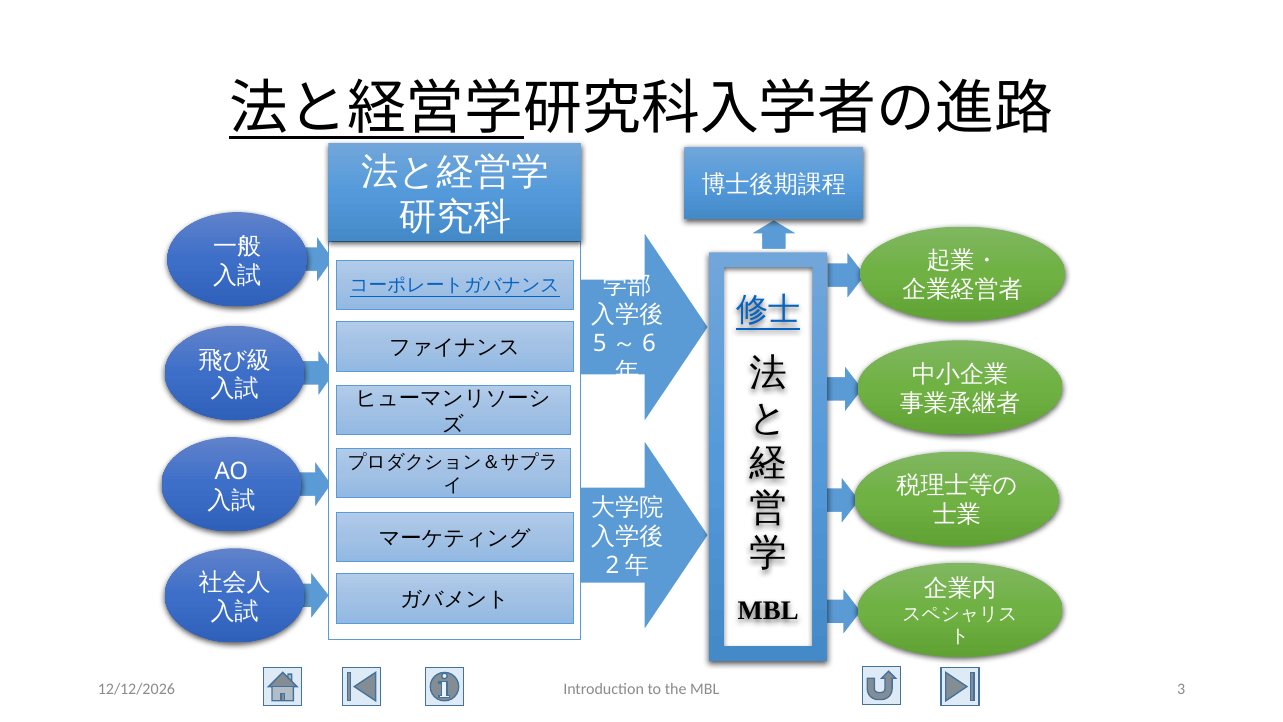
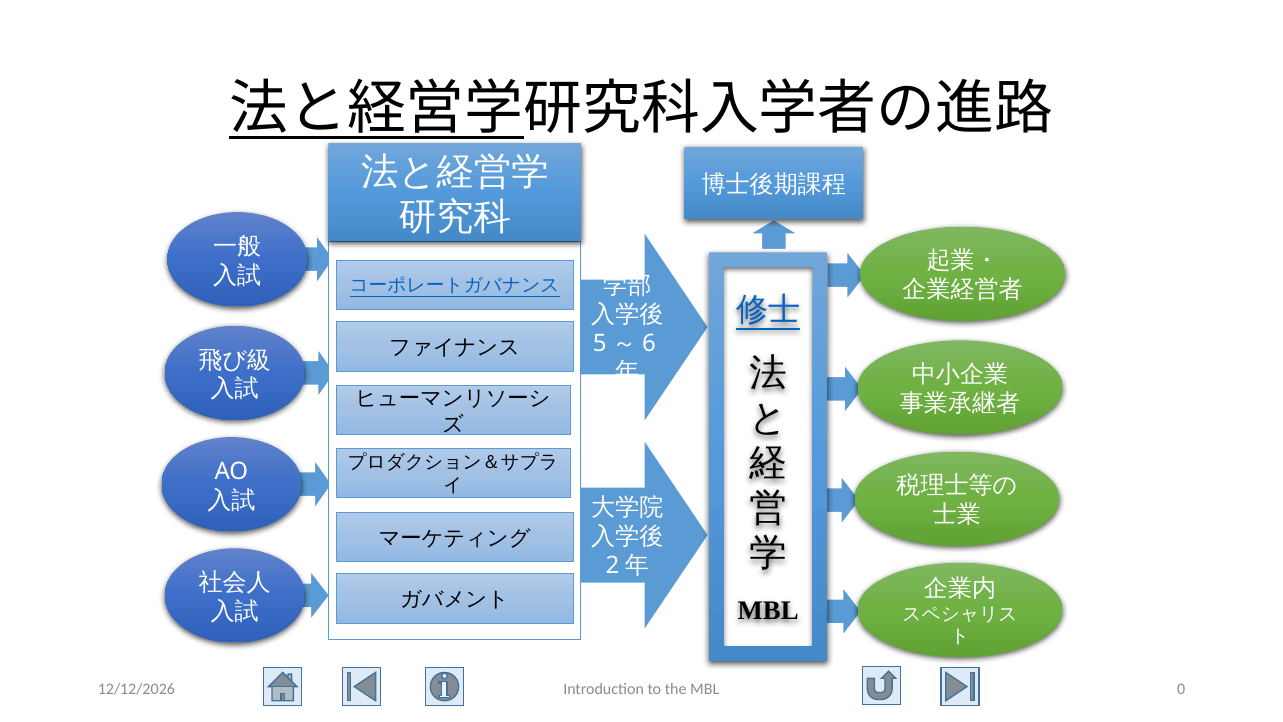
3: 3 -> 0
